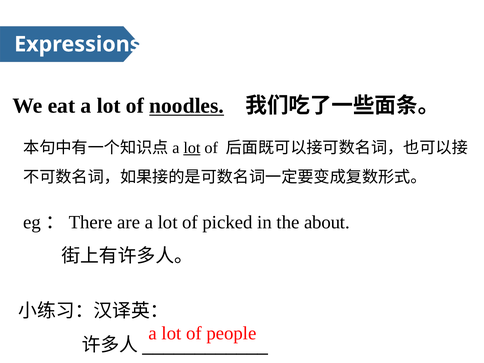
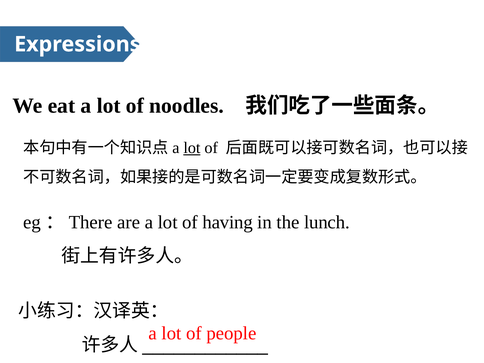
noodles underline: present -> none
picked: picked -> having
about: about -> lunch
